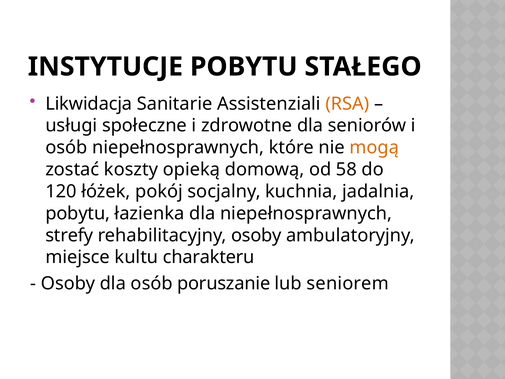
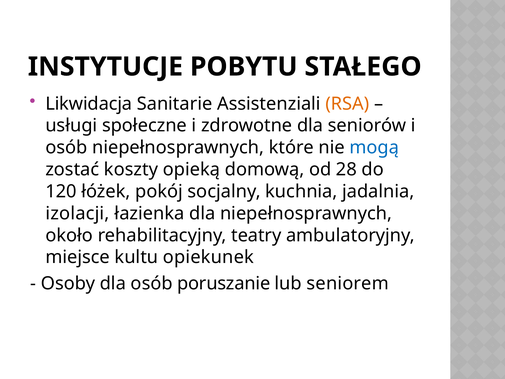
mogą colour: orange -> blue
58: 58 -> 28
pobytu at (78, 213): pobytu -> izolacji
strefy: strefy -> około
rehabilitacyjny osoby: osoby -> teatry
charakteru: charakteru -> opiekunek
